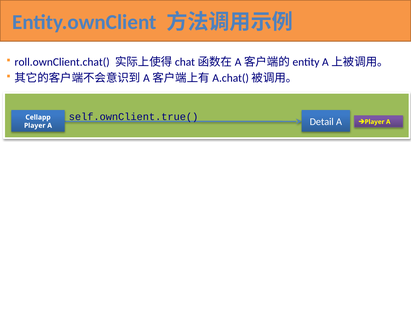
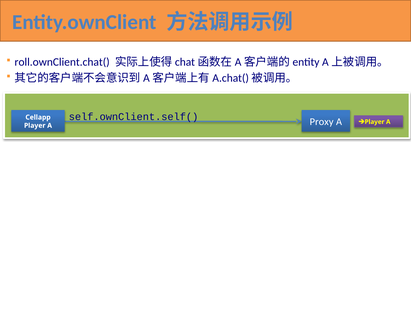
self.ownClient.true(: self.ownClient.true( -> self.ownClient.self(
Detail: Detail -> Proxy
